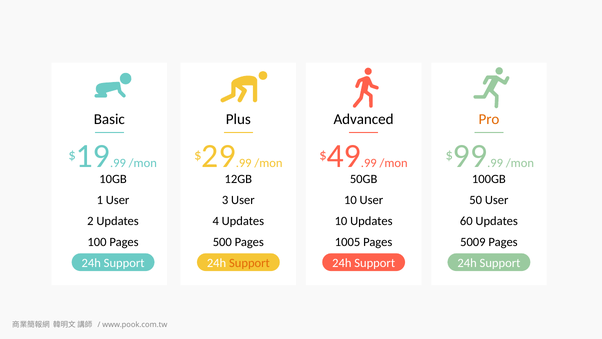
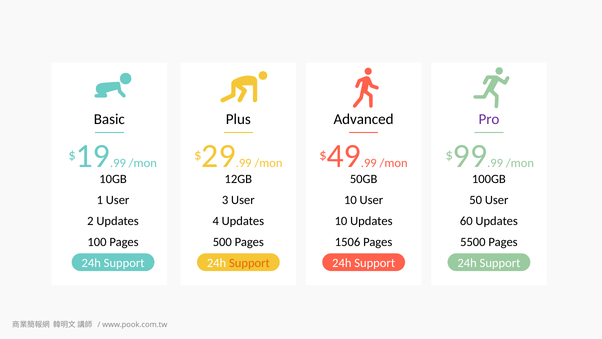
Pro colour: orange -> purple
1005: 1005 -> 1506
5009: 5009 -> 5500
